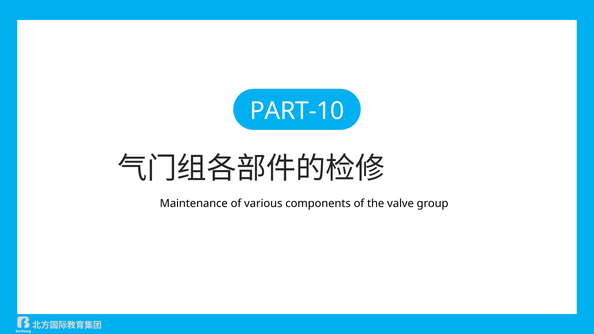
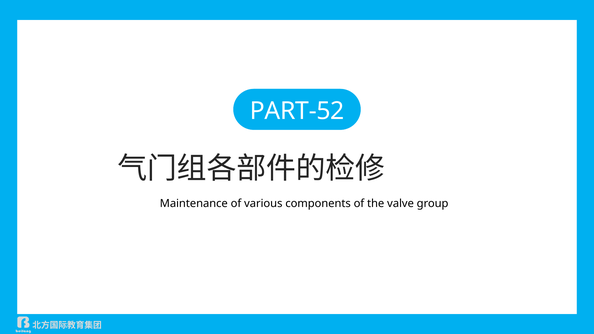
PART-10: PART-10 -> PART-52
